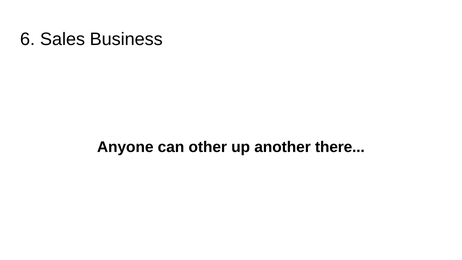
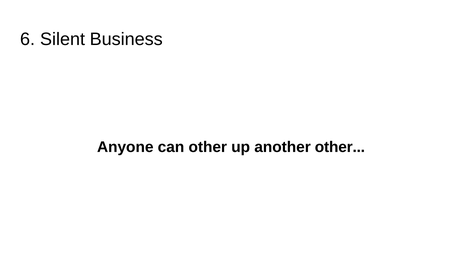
Sales: Sales -> Silent
another there: there -> other
